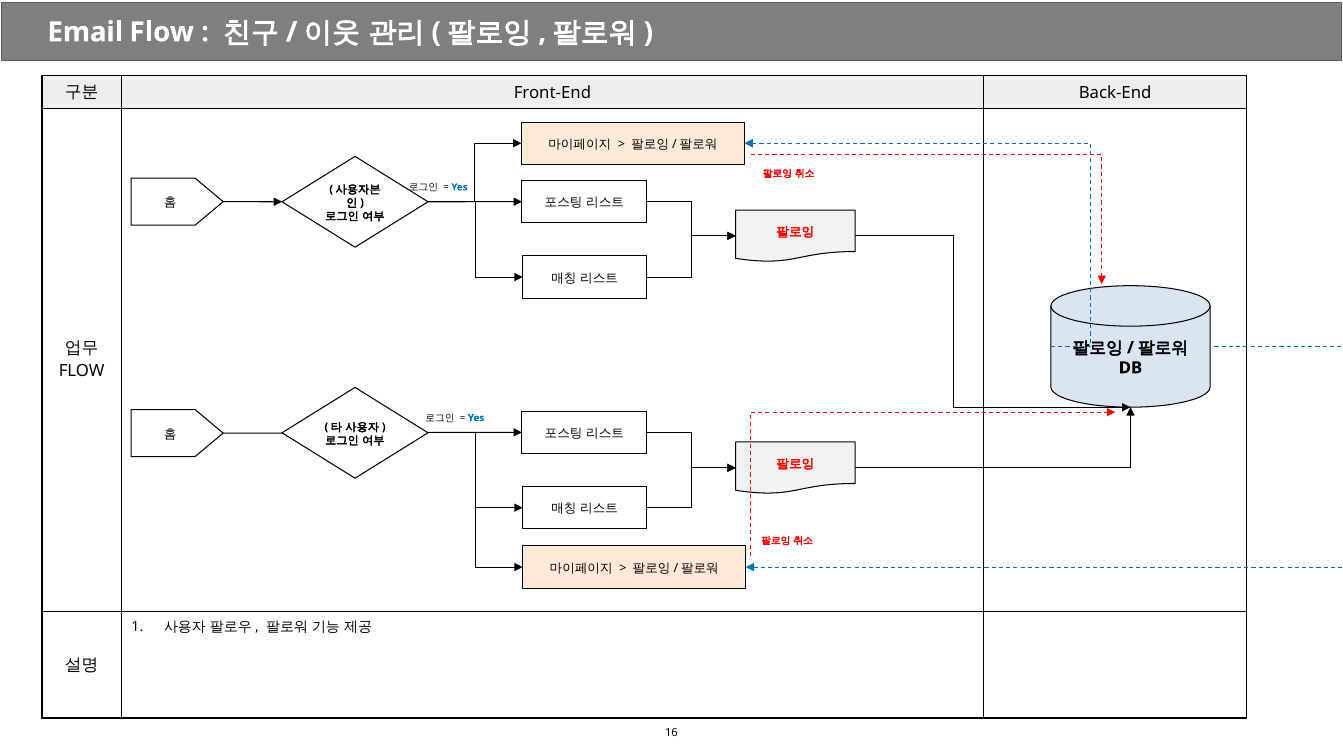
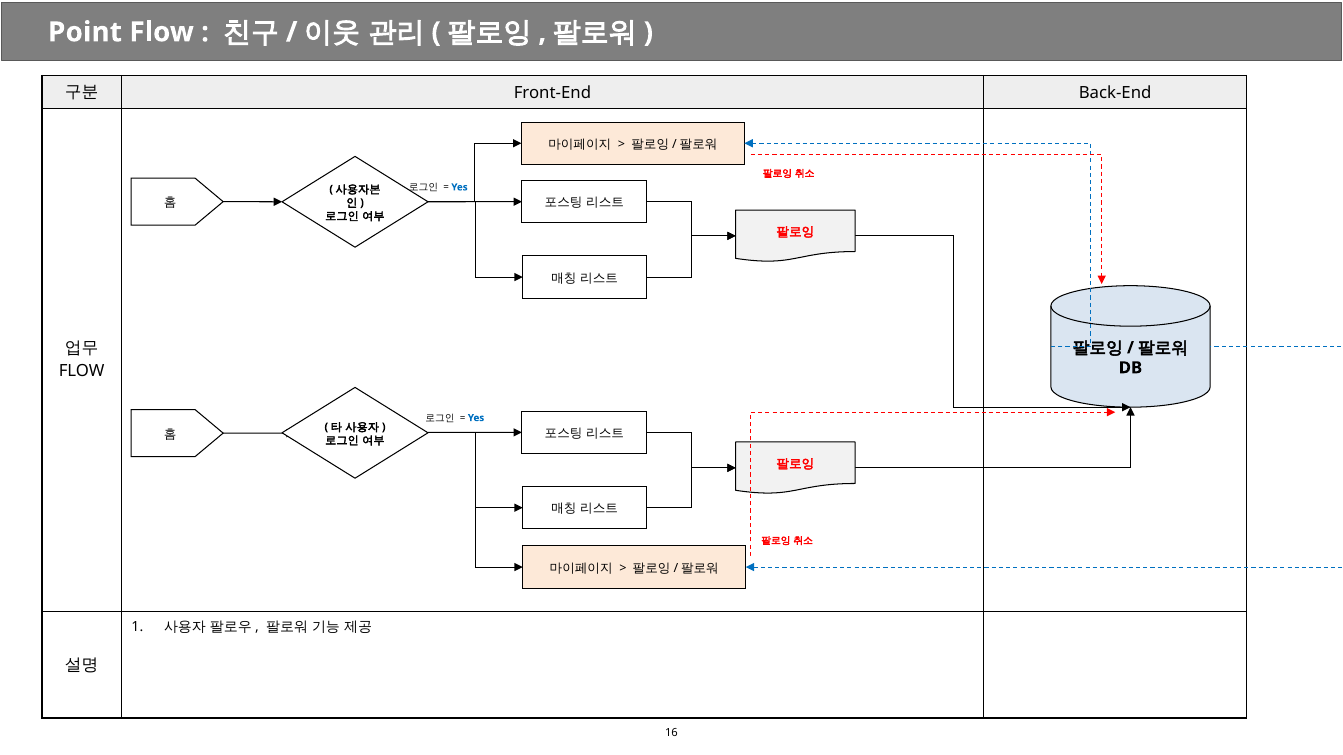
Email: Email -> Point
